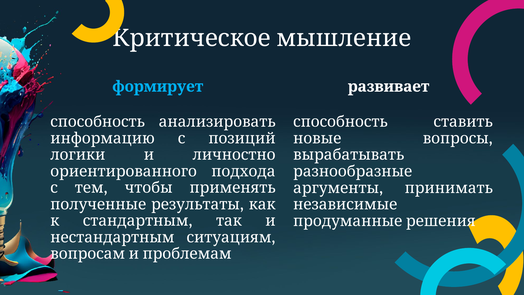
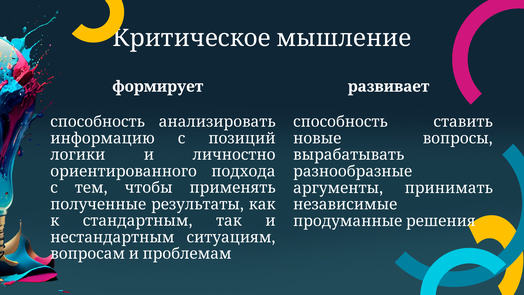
формирует colour: light blue -> white
